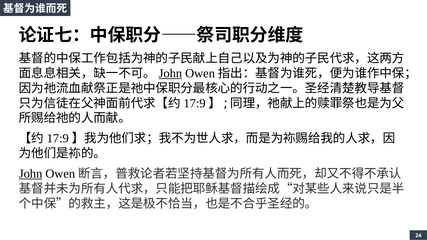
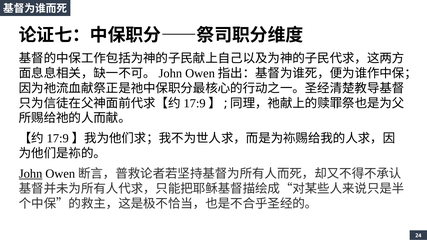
John at (170, 73) underline: present -> none
